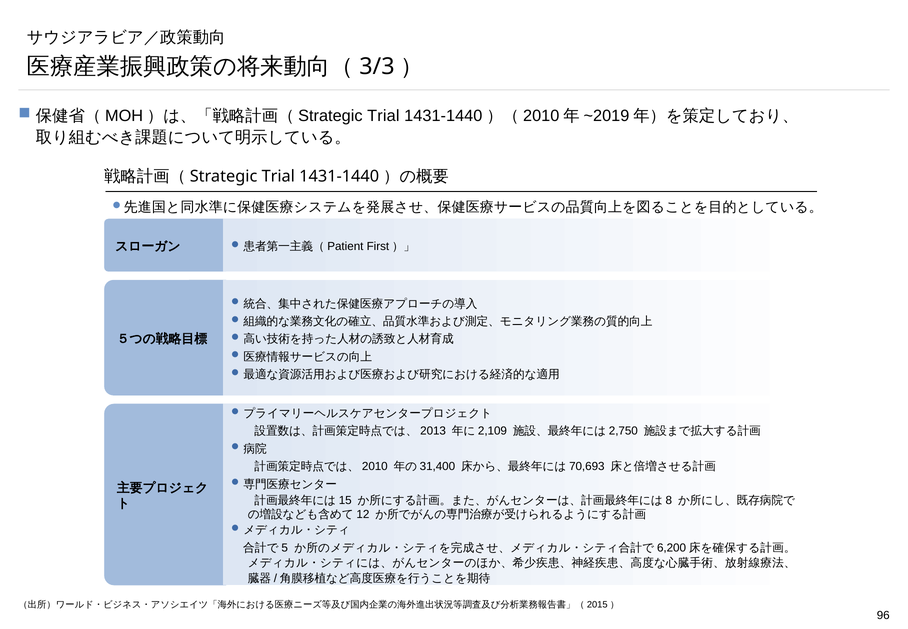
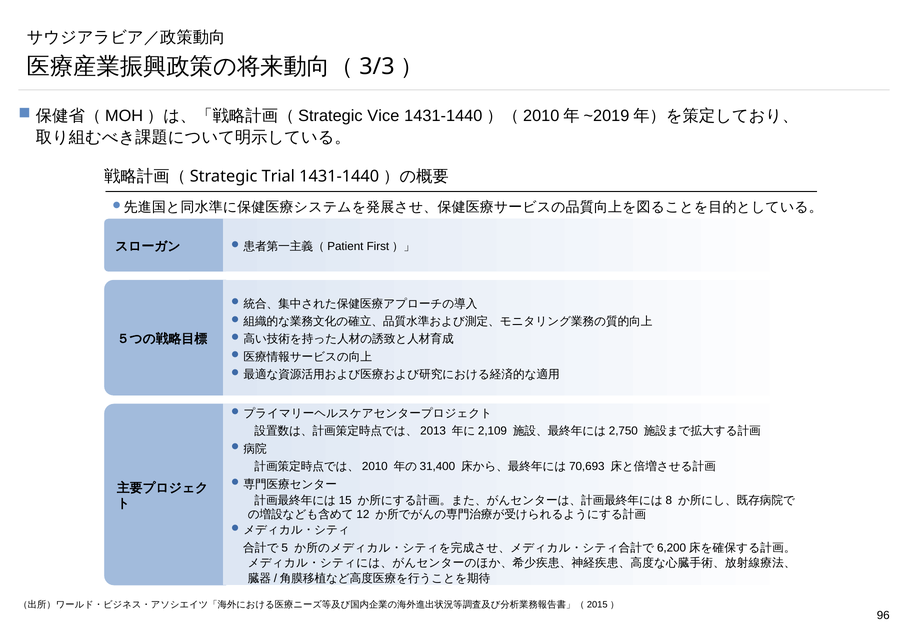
Trial at (383, 116): Trial -> Vice
